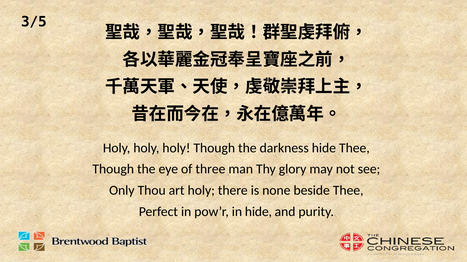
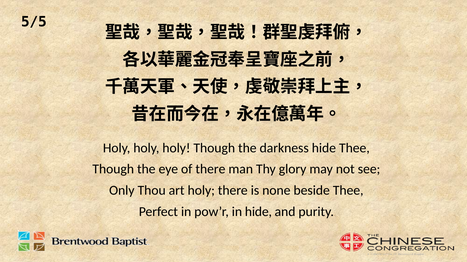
3/5: 3/5 -> 5/5
of three: three -> there
